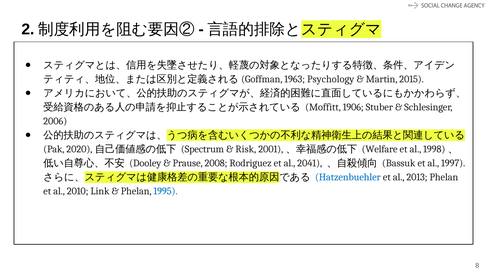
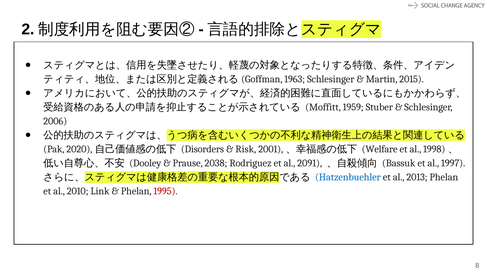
1963 Psychology: Psychology -> Schlesinger
1906: 1906 -> 1959
Spectrum: Spectrum -> Disorders
2008: 2008 -> 2038
2041: 2041 -> 2091
1995 colour: blue -> red
